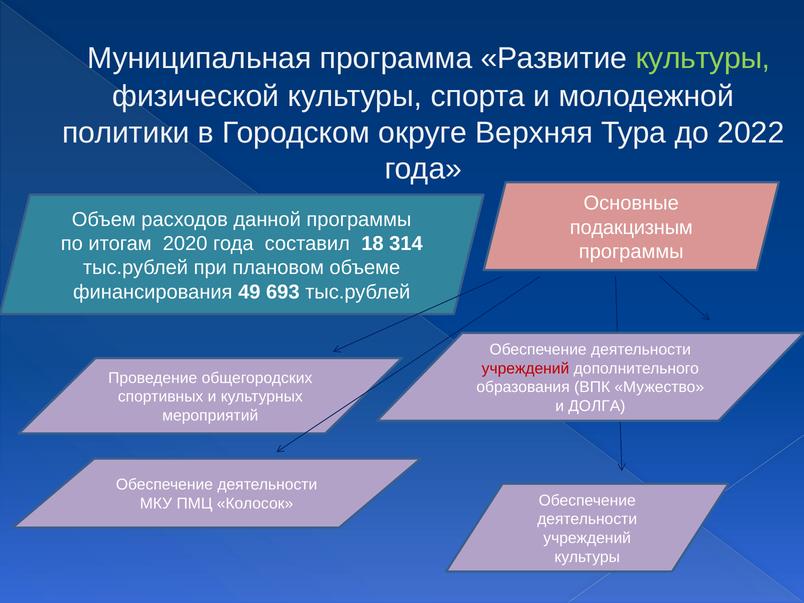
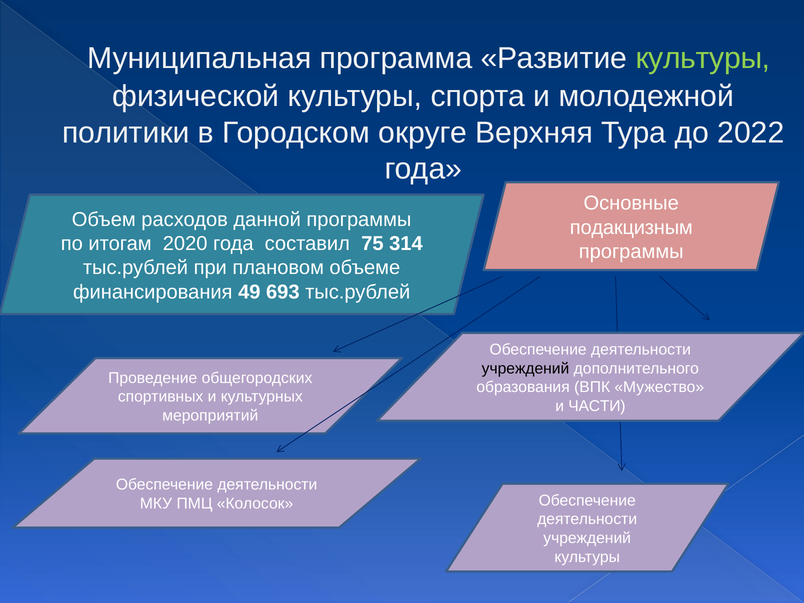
18: 18 -> 75
учреждений at (526, 369) colour: red -> black
ДОЛГА: ДОЛГА -> ЧАСТИ
